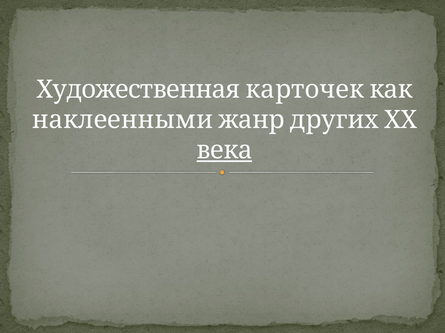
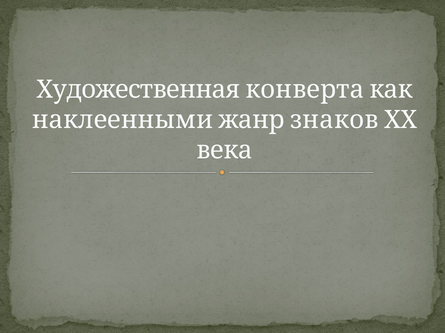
карточек: карточек -> конверта
других: других -> знаков
века underline: present -> none
